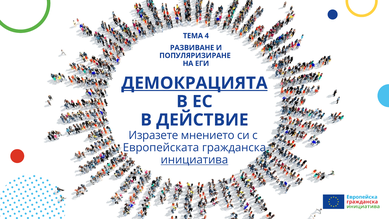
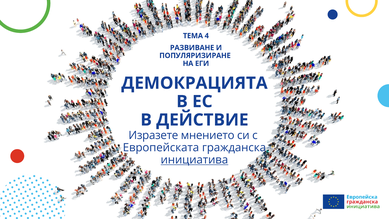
ДЕМОКРАЦИЯТА underline: present -> none
